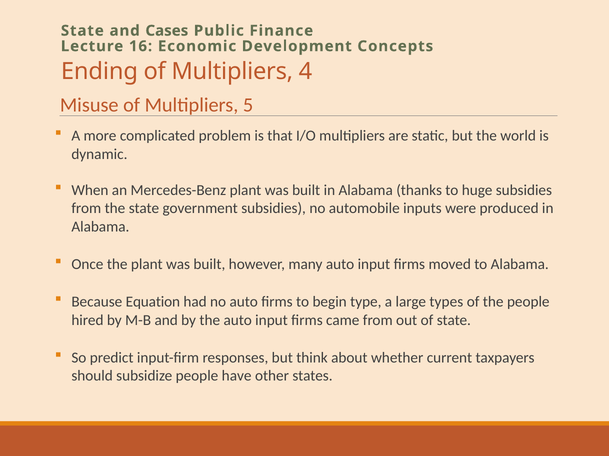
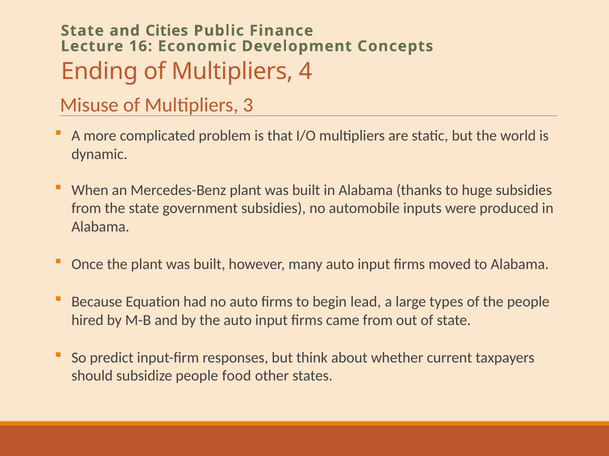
Cases: Cases -> Cities
5: 5 -> 3
type: type -> lead
have: have -> food
